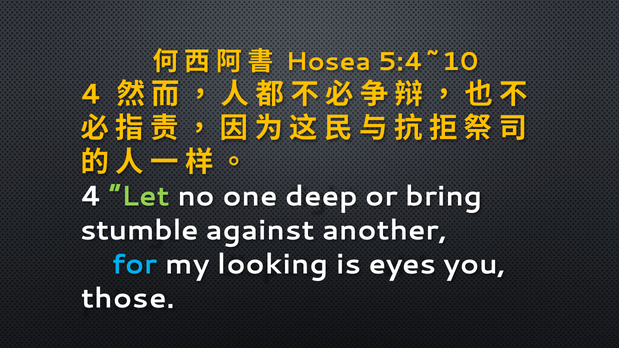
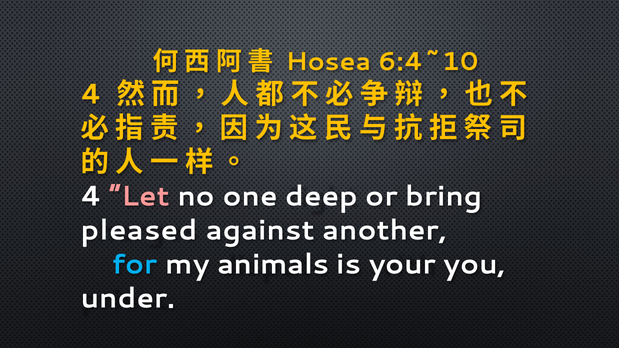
5:4~10: 5:4~10 -> 6:4~10
Let colour: light green -> pink
stumble: stumble -> pleased
looking: looking -> animals
eyes: eyes -> your
those: those -> under
